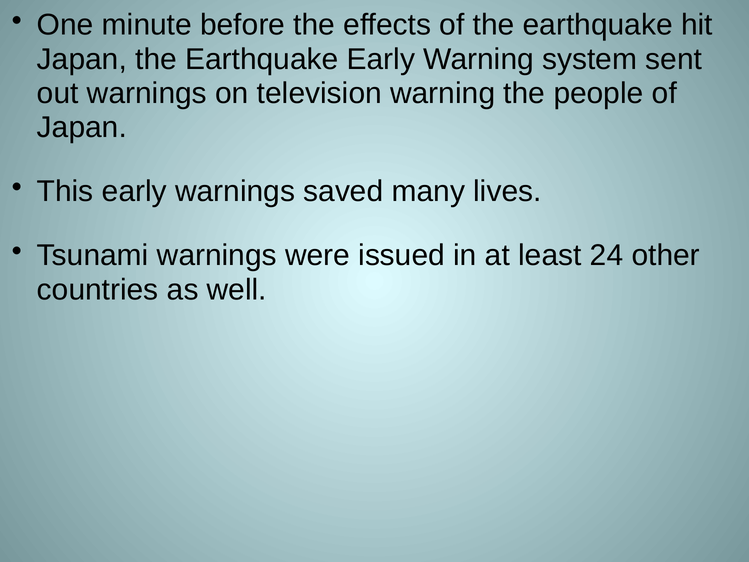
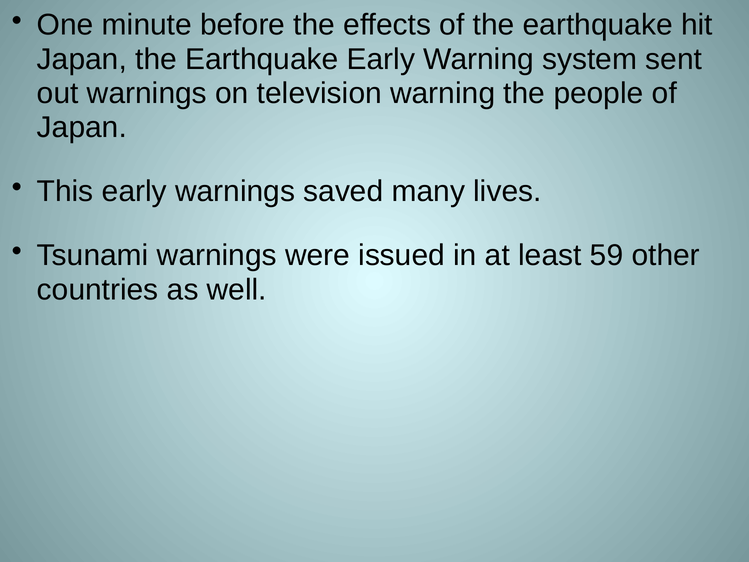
24: 24 -> 59
